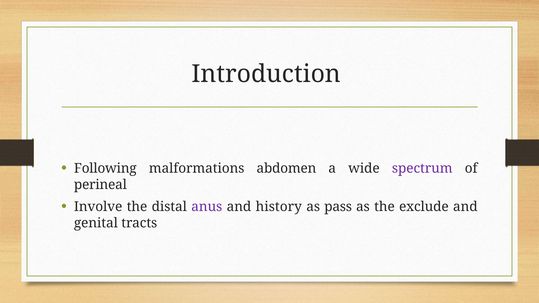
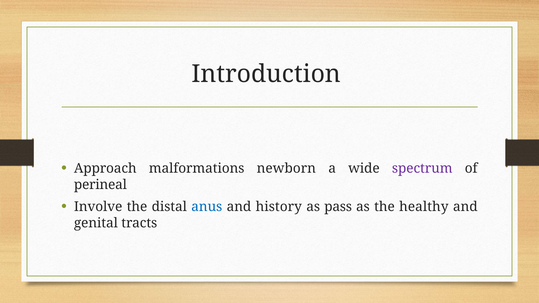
Following: Following -> Approach
abdomen: abdomen -> newborn
anus colour: purple -> blue
exclude: exclude -> healthy
